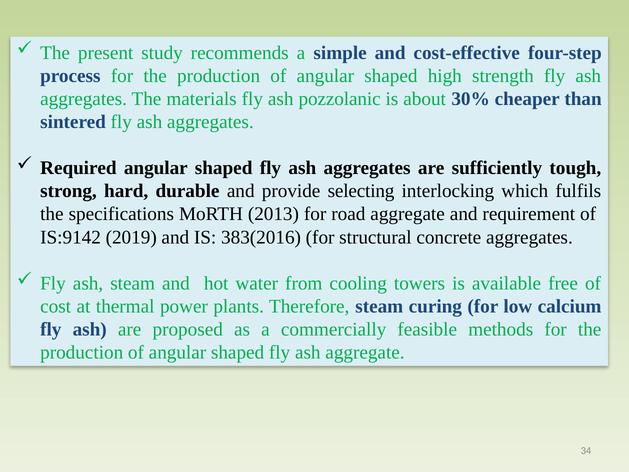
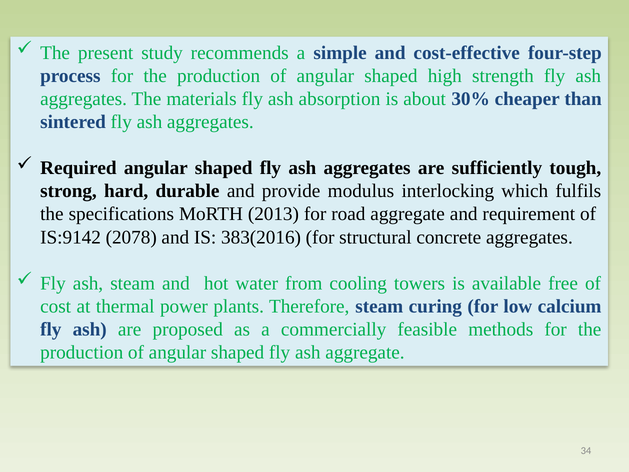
pozzolanic: pozzolanic -> absorption
selecting: selecting -> modulus
2019: 2019 -> 2078
